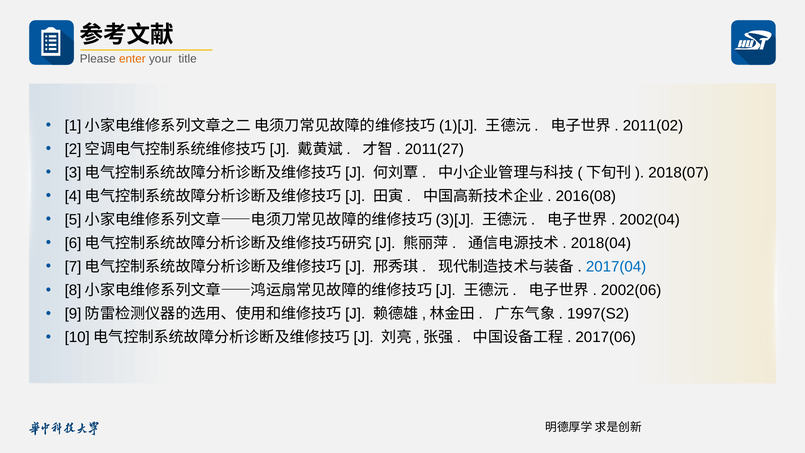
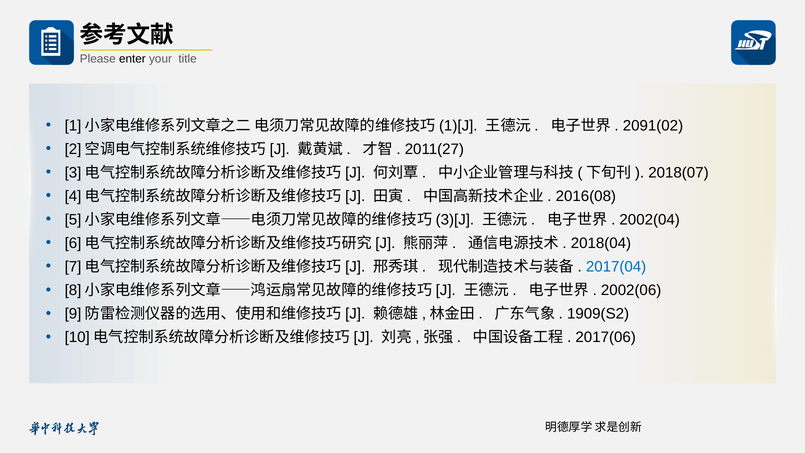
enter colour: orange -> black
2011(02: 2011(02 -> 2091(02
1997(S2: 1997(S2 -> 1909(S2
